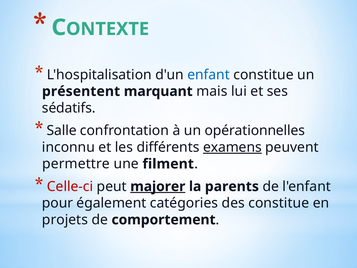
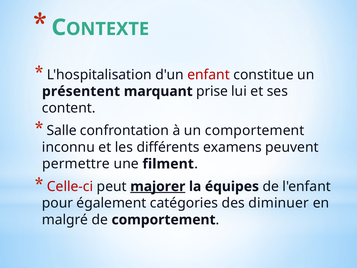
enfant colour: blue -> red
mais: mais -> prise
sédatifs: sédatifs -> content
un opérationnelles: opérationnelles -> comportement
examens underline: present -> none
parents: parents -> équipes
des constitue: constitue -> diminuer
projets: projets -> malgré
